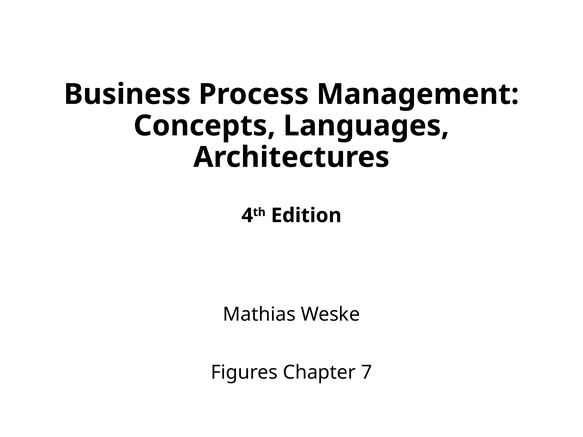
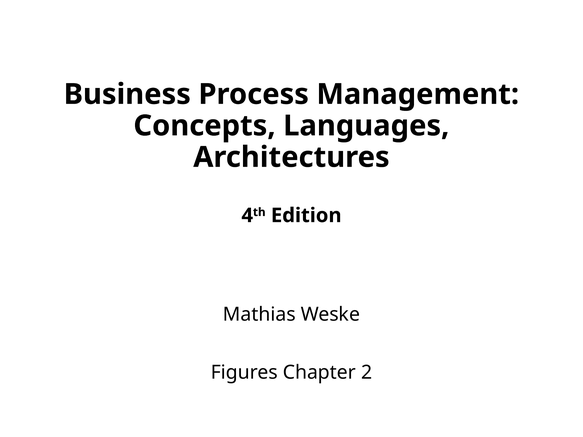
7: 7 -> 2
